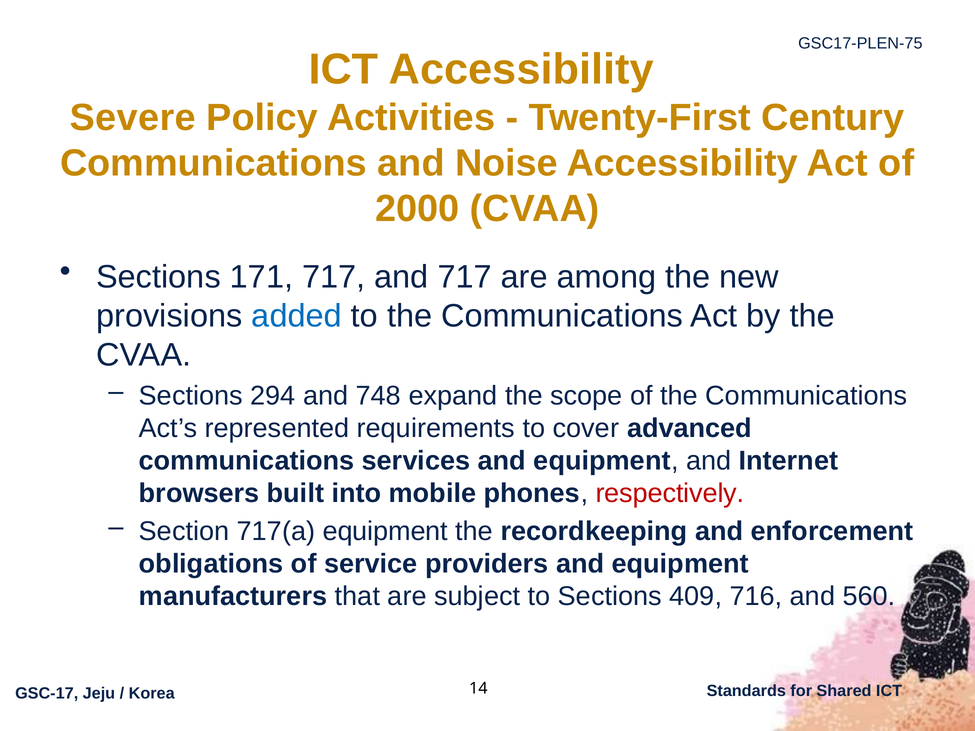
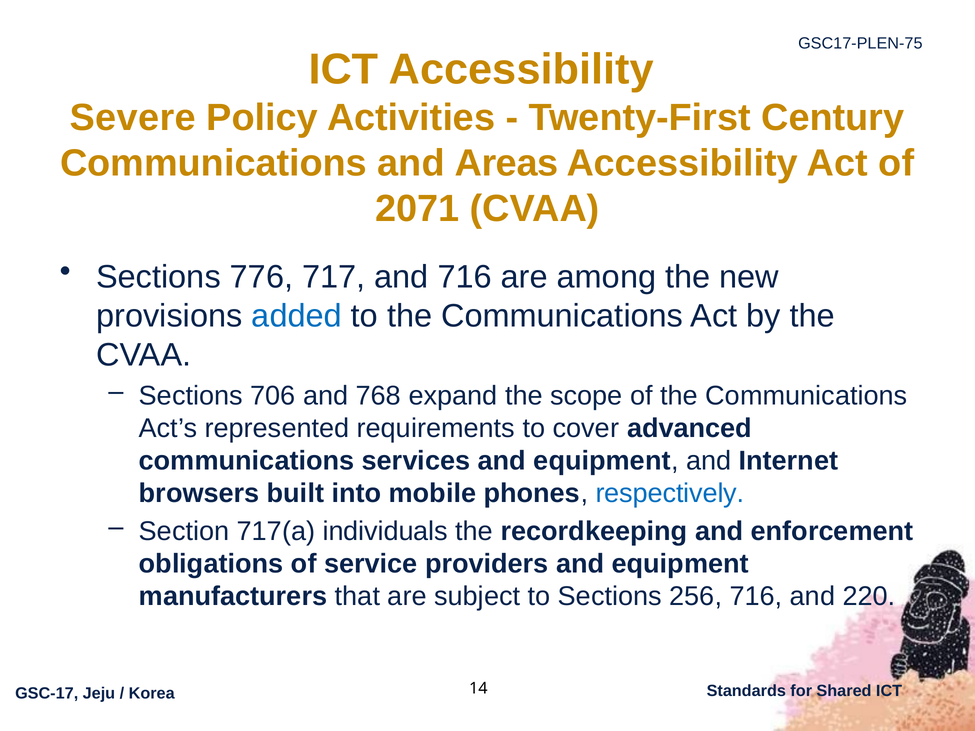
Noise: Noise -> Areas
2000: 2000 -> 2071
171: 171 -> 776
and 717: 717 -> 716
294: 294 -> 706
748: 748 -> 768
respectively colour: red -> blue
717(a equipment: equipment -> individuals
409: 409 -> 256
560: 560 -> 220
